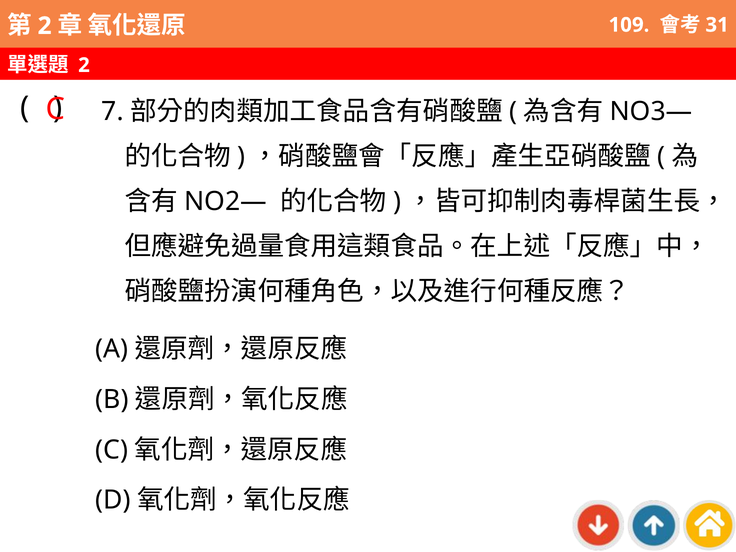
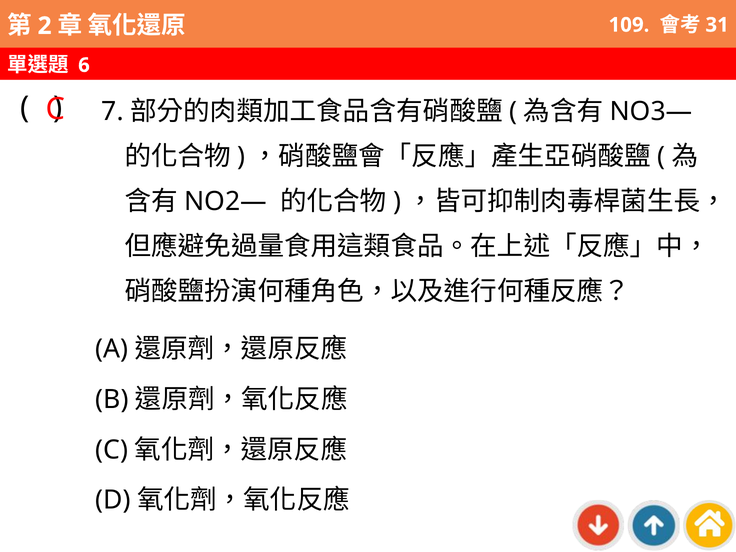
2 at (84, 65): 2 -> 6
